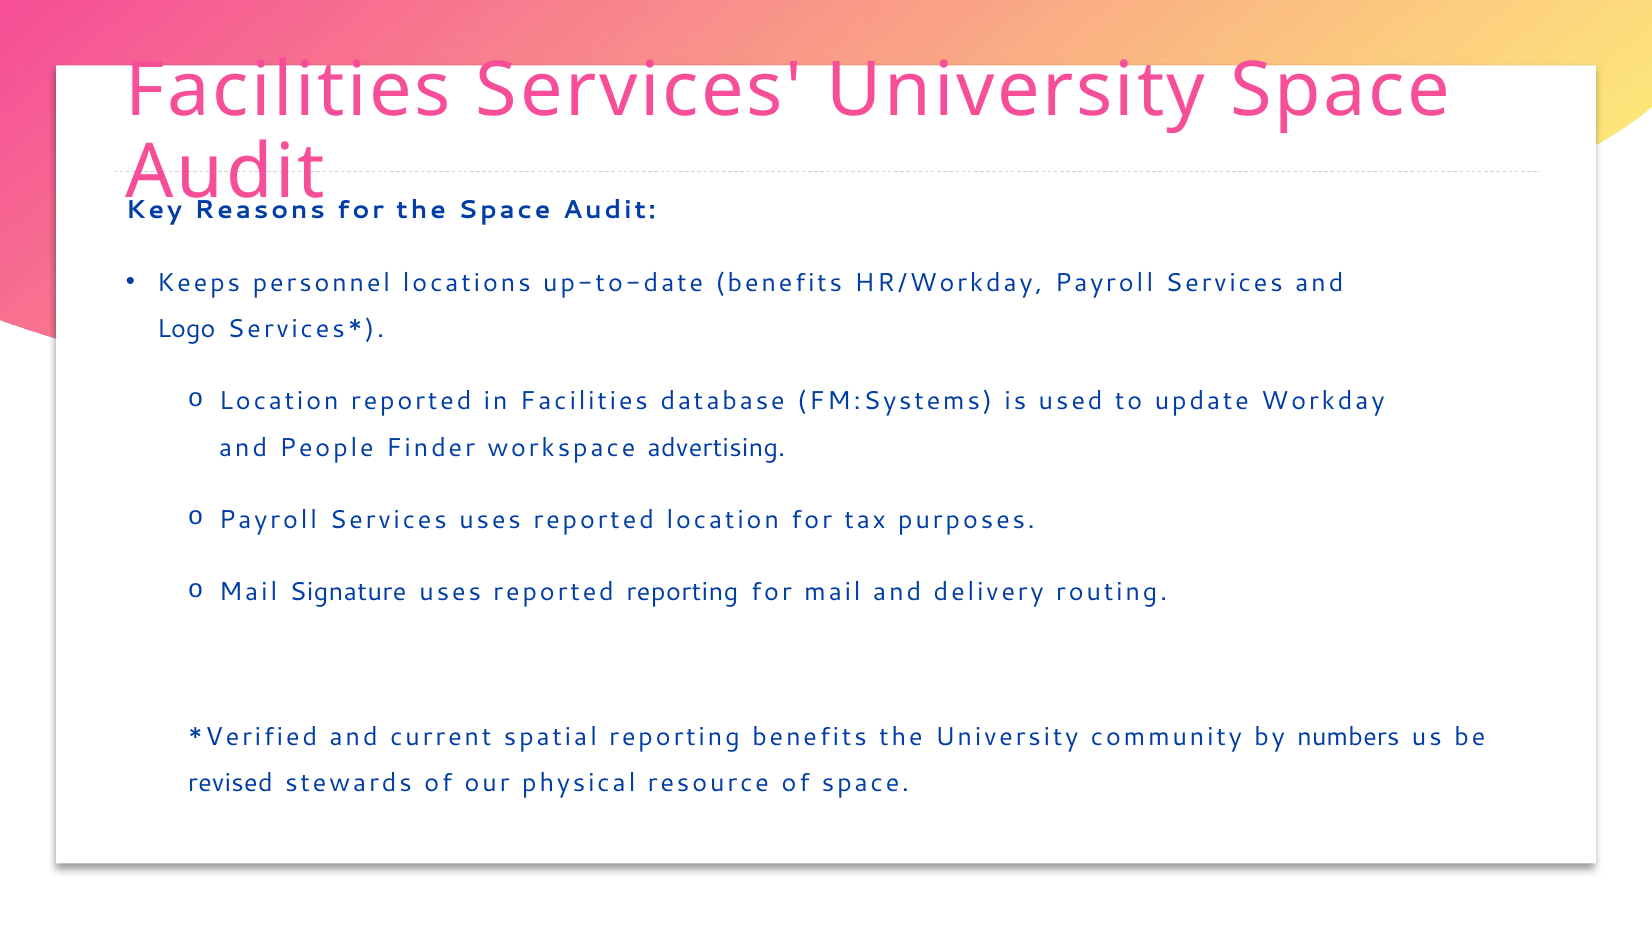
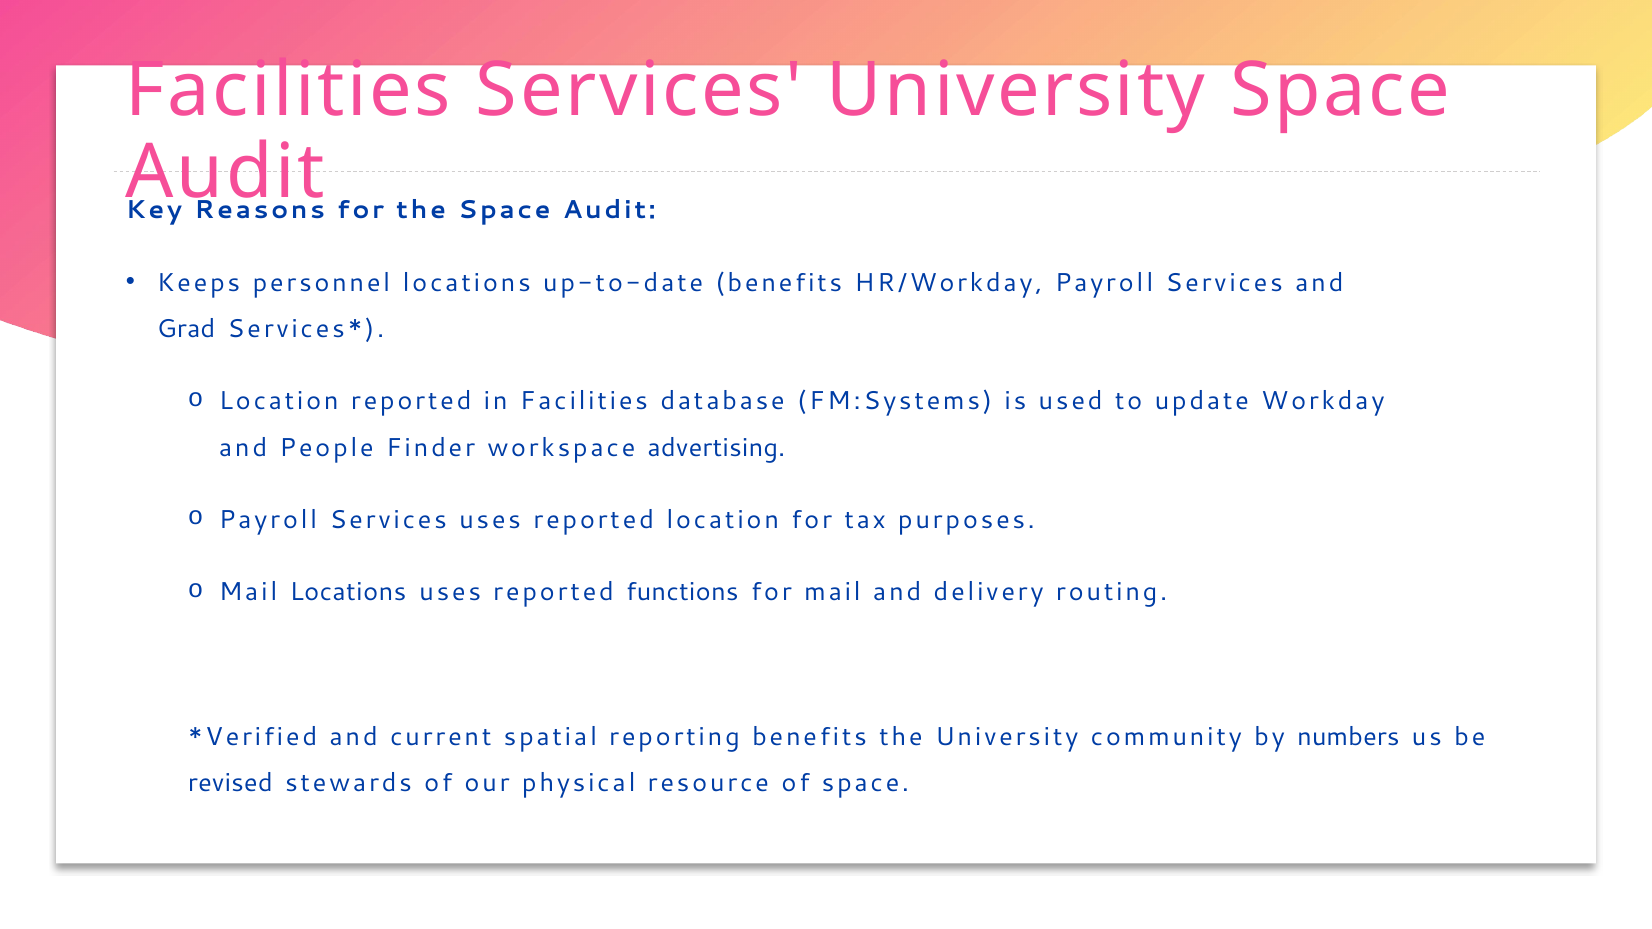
Logo: Logo -> Grad
Mail Signature: Signature -> Locations
reported reporting: reporting -> functions
